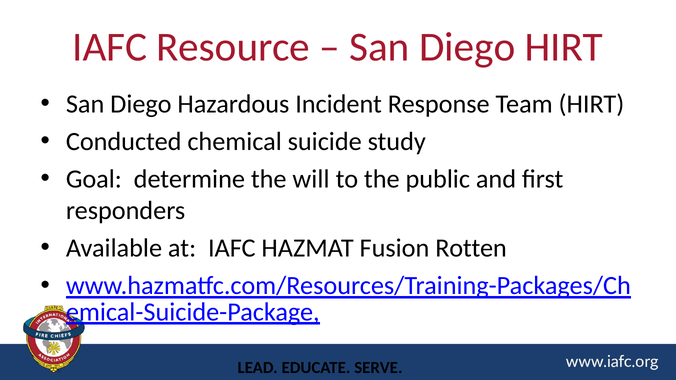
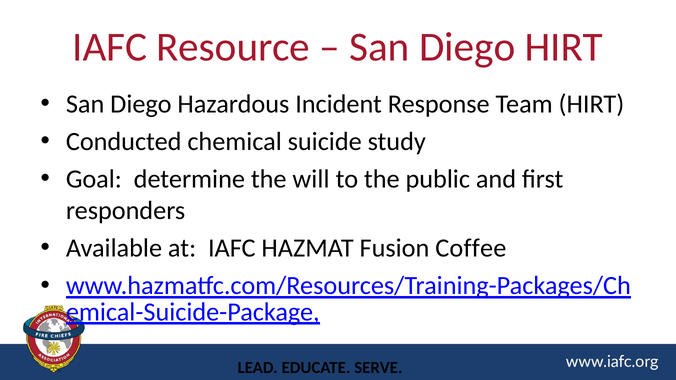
Rotten: Rotten -> Coffee
